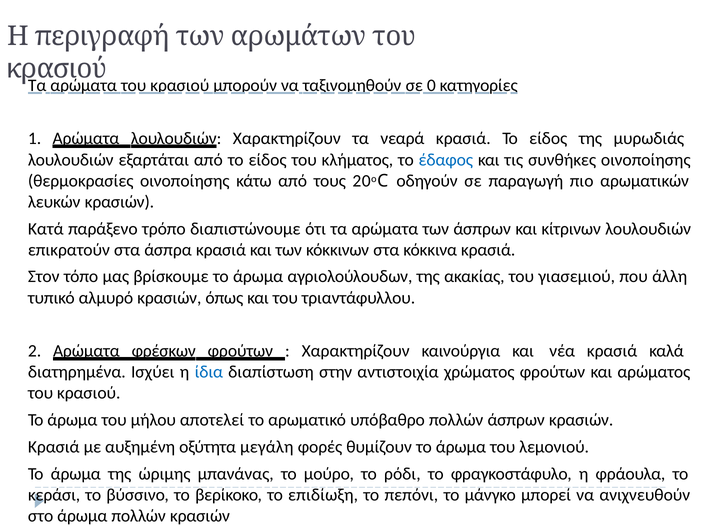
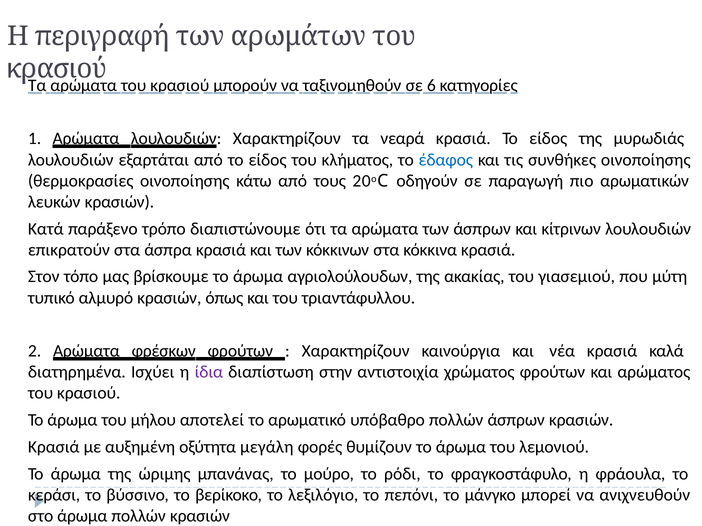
0: 0 -> 6
άλλη: άλλη -> μύτη
ίδια colour: blue -> purple
επιδίωξη: επιδίωξη -> λεξιλόγιο
